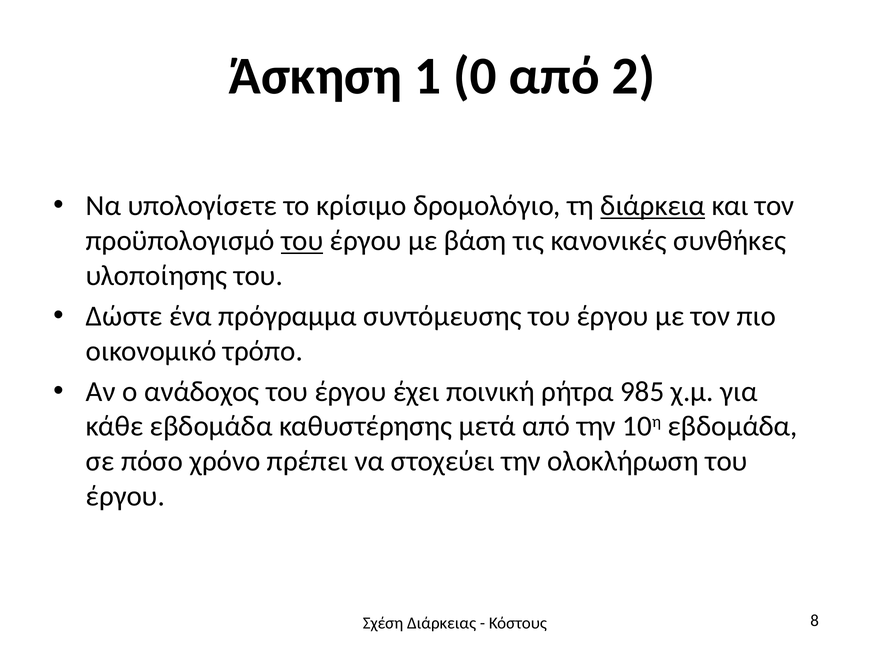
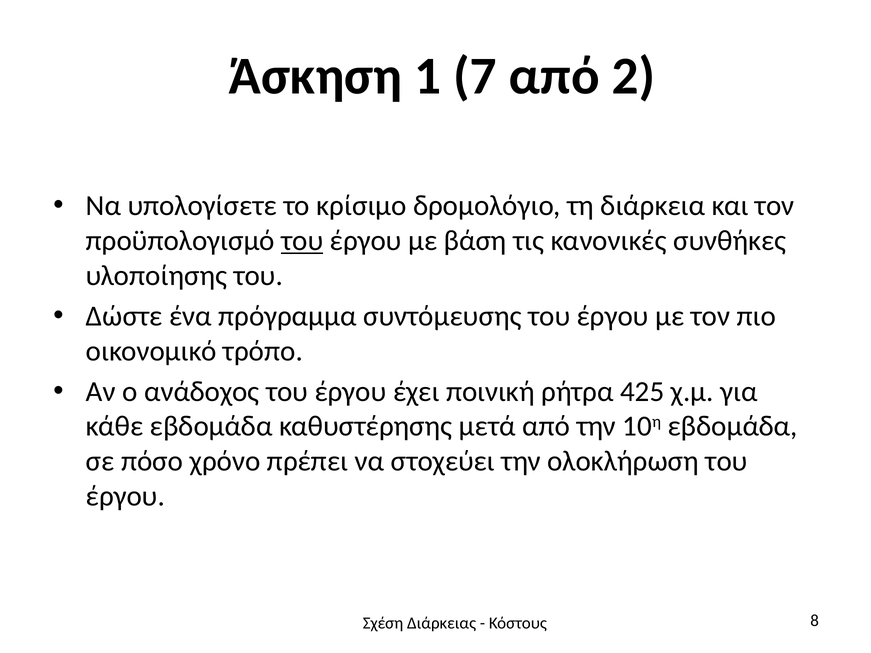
0: 0 -> 7
διάρκεια underline: present -> none
985: 985 -> 425
